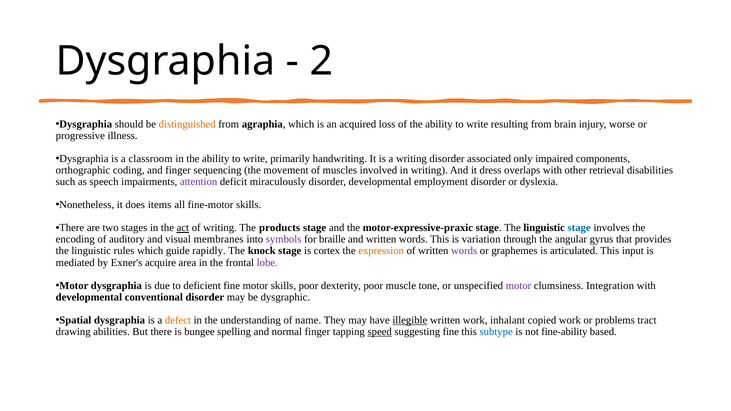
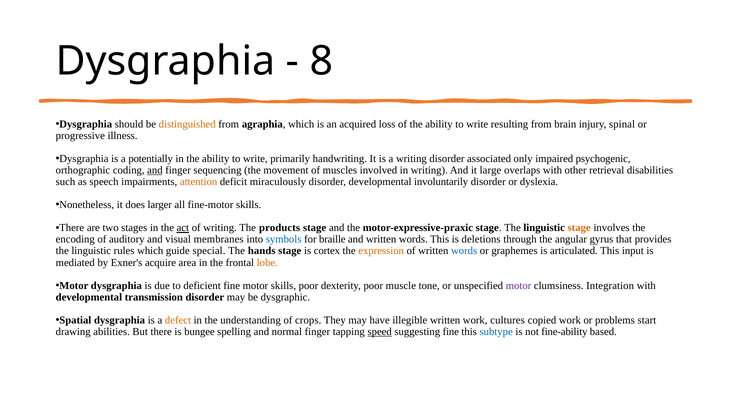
2: 2 -> 8
worse: worse -> spinal
classroom: classroom -> potentially
components: components -> psychogenic
and at (155, 170) underline: none -> present
dress: dress -> large
attention colour: purple -> orange
employment: employment -> involuntarily
items: items -> larger
stage at (579, 228) colour: blue -> orange
symbols colour: purple -> blue
variation: variation -> deletions
rapidly: rapidly -> special
knock: knock -> hands
words at (464, 251) colour: purple -> blue
lobe colour: purple -> orange
conventional: conventional -> transmission
name: name -> crops
illegible underline: present -> none
inhalant: inhalant -> cultures
tract: tract -> start
